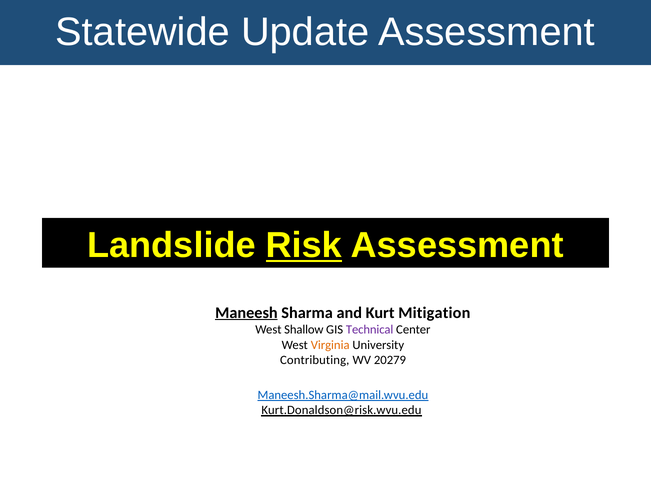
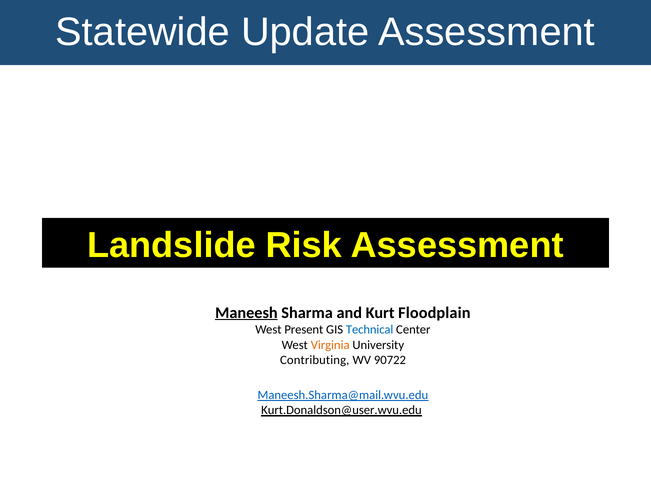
Risk underline: present -> none
Mitigation: Mitigation -> Floodplain
Shallow: Shallow -> Present
Technical colour: purple -> blue
20279: 20279 -> 90722
Kurt.Donaldson@risk.wvu.edu: Kurt.Donaldson@risk.wvu.edu -> Kurt.Donaldson@user.wvu.edu
